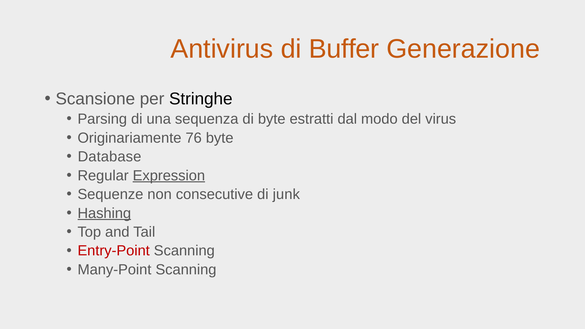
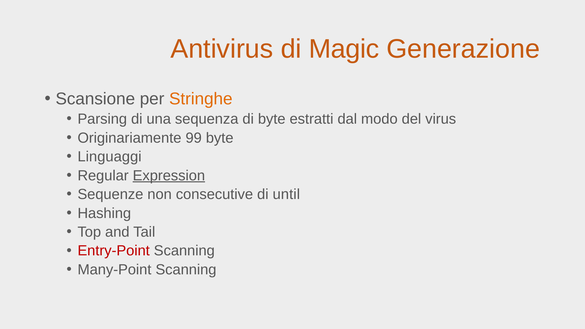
Buffer: Buffer -> Magic
Stringhe colour: black -> orange
76: 76 -> 99
Database: Database -> Linguaggi
junk: junk -> until
Hashing underline: present -> none
